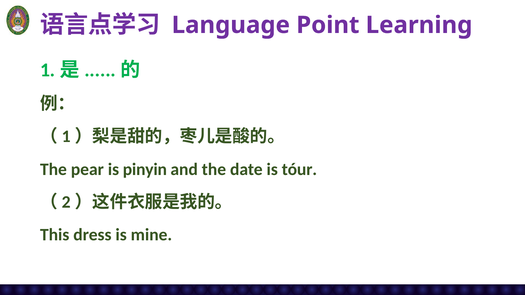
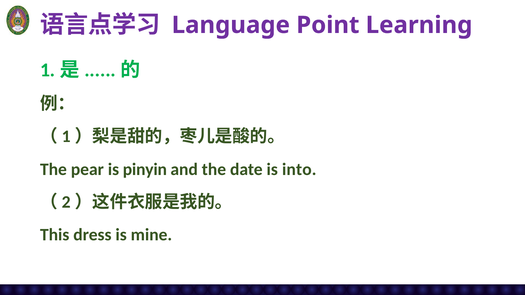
tóur: tóur -> into
